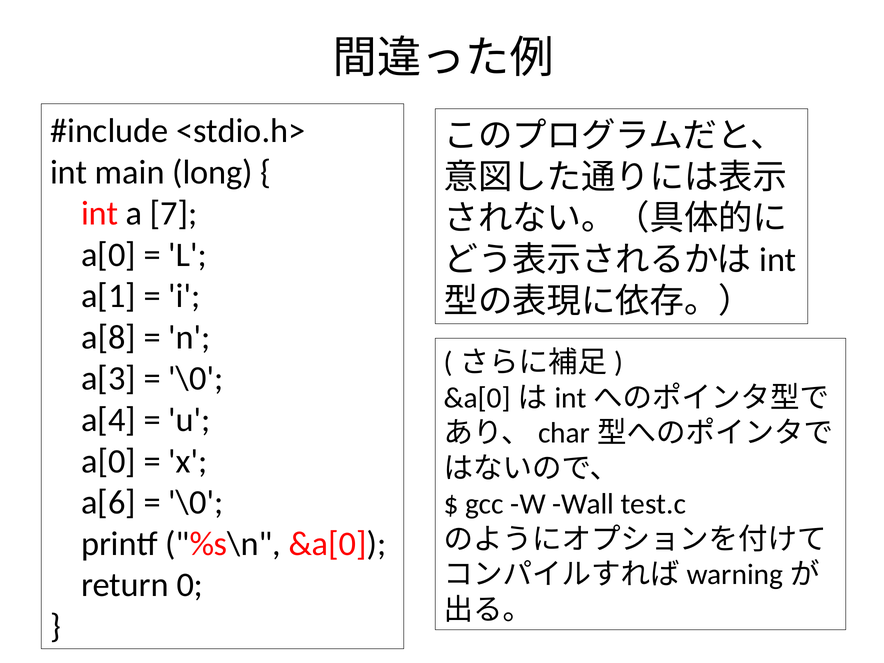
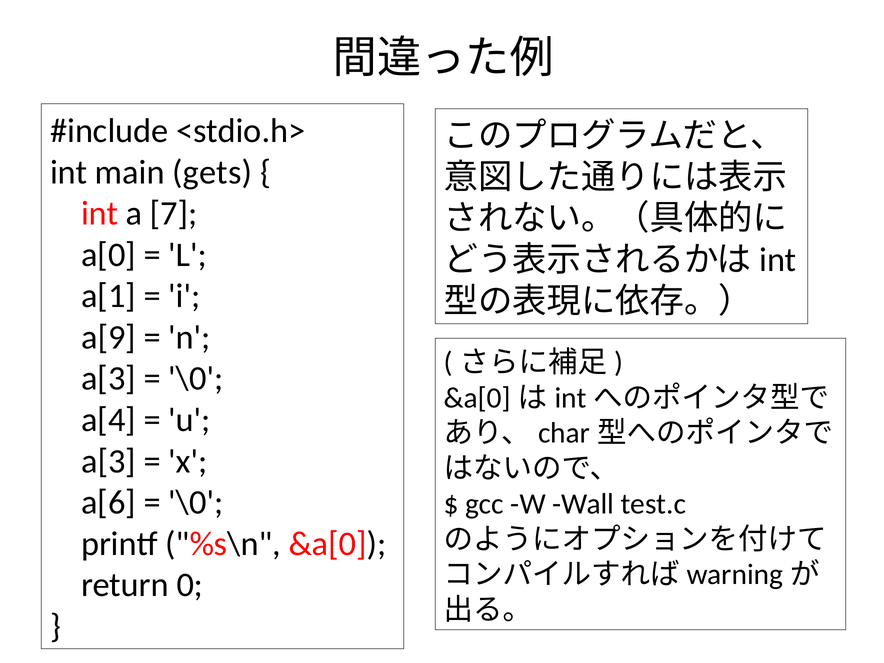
long: long -> gets
a[8: a[8 -> a[9
a[0 at (108, 461): a[0 -> a[3
